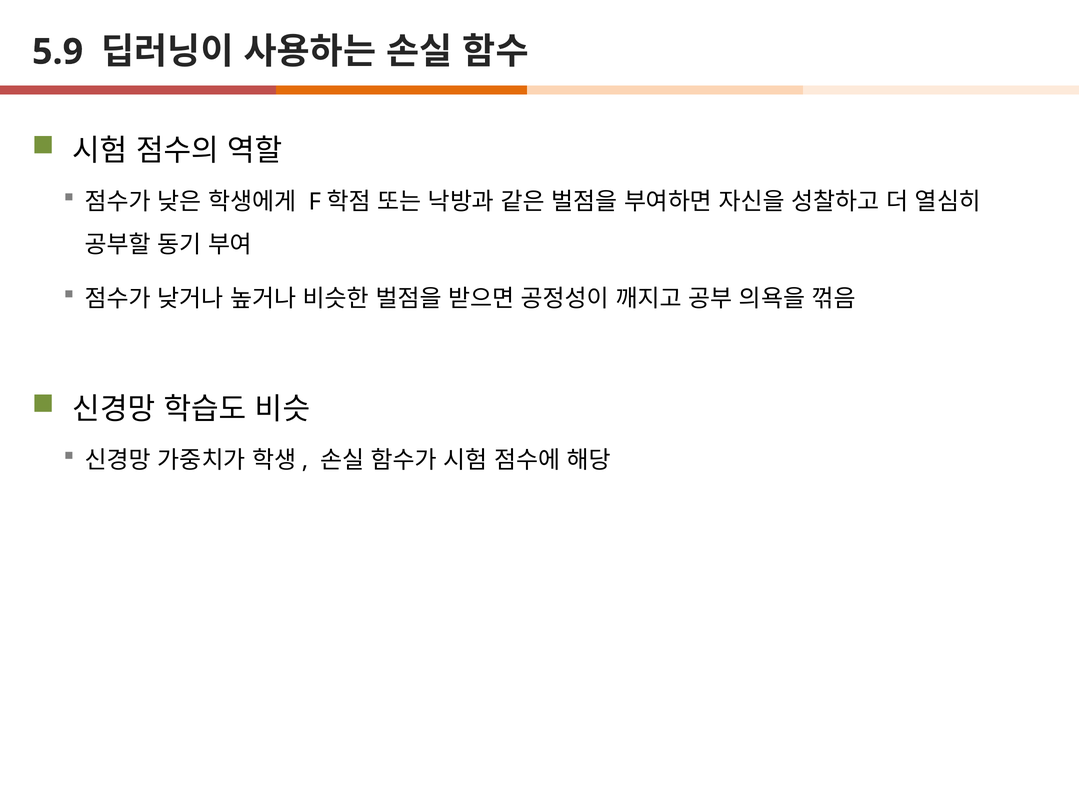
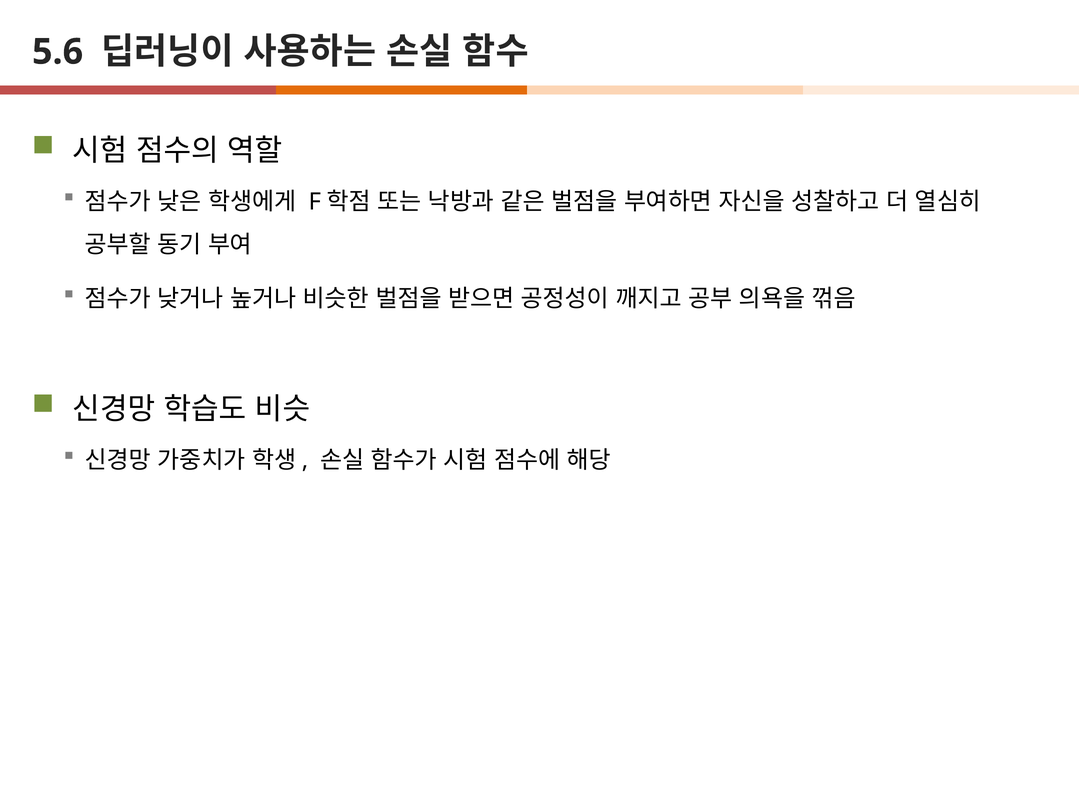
5.9: 5.9 -> 5.6
